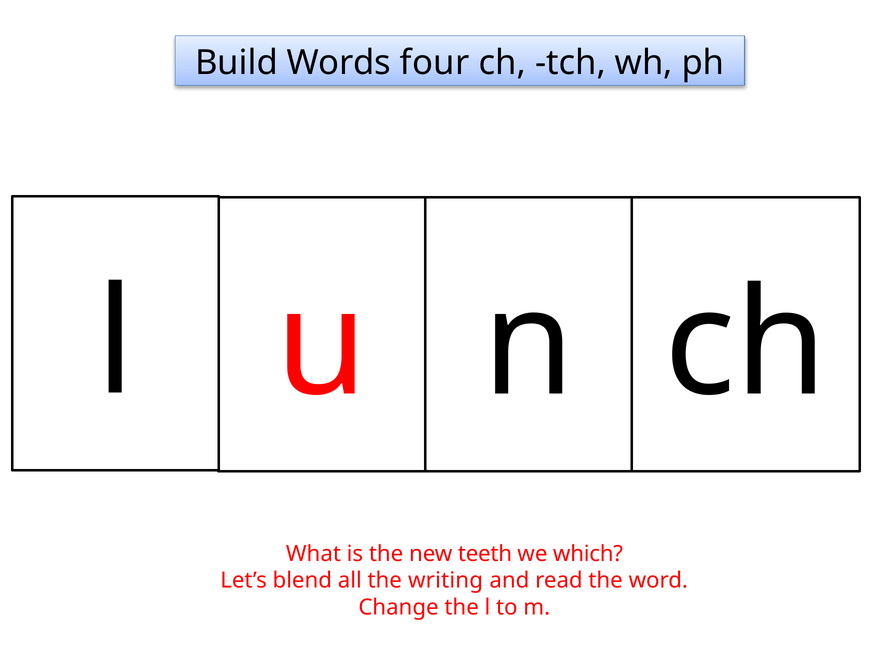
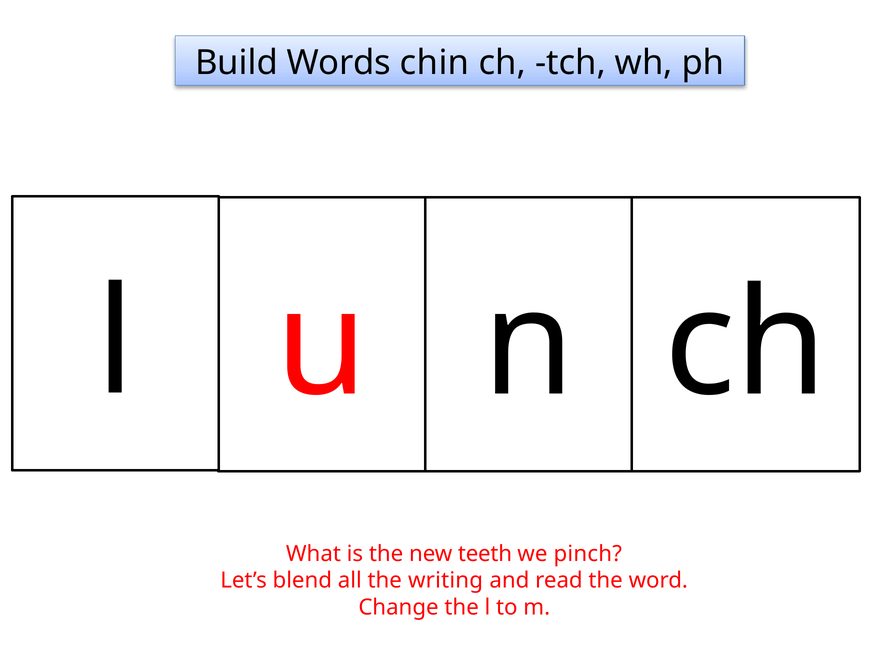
four: four -> chin
which: which -> pinch
